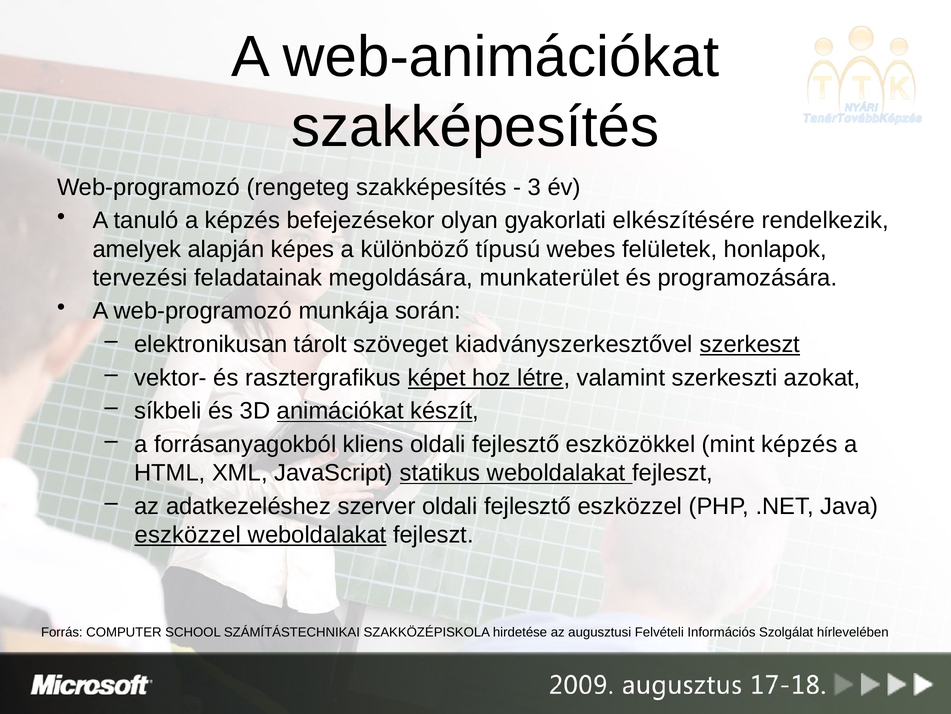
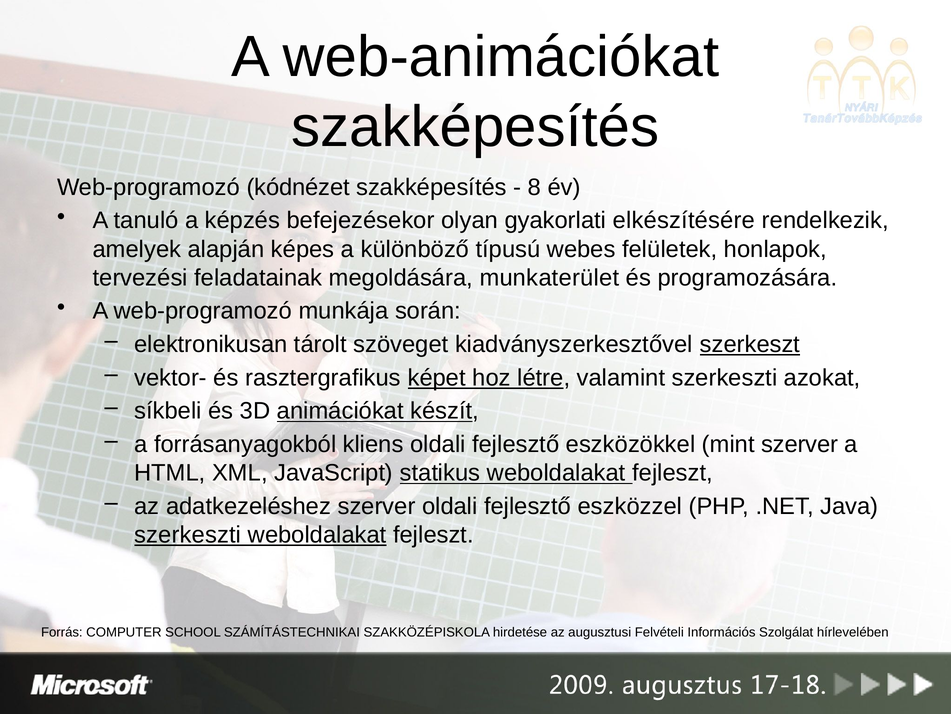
rengeteg: rengeteg -> kódnézet
3: 3 -> 8
mint képzés: képzés -> szerver
eszközzel at (188, 534): eszközzel -> szerkeszti
